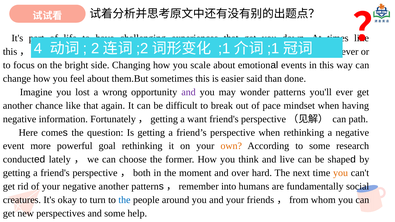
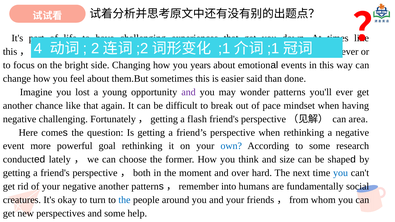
scale: scale -> years
wrong: wrong -> young
negative information: information -> challenging
want: want -> flash
path: path -> area
own colour: orange -> blue
live: live -> size
you at (341, 173) colour: orange -> blue
